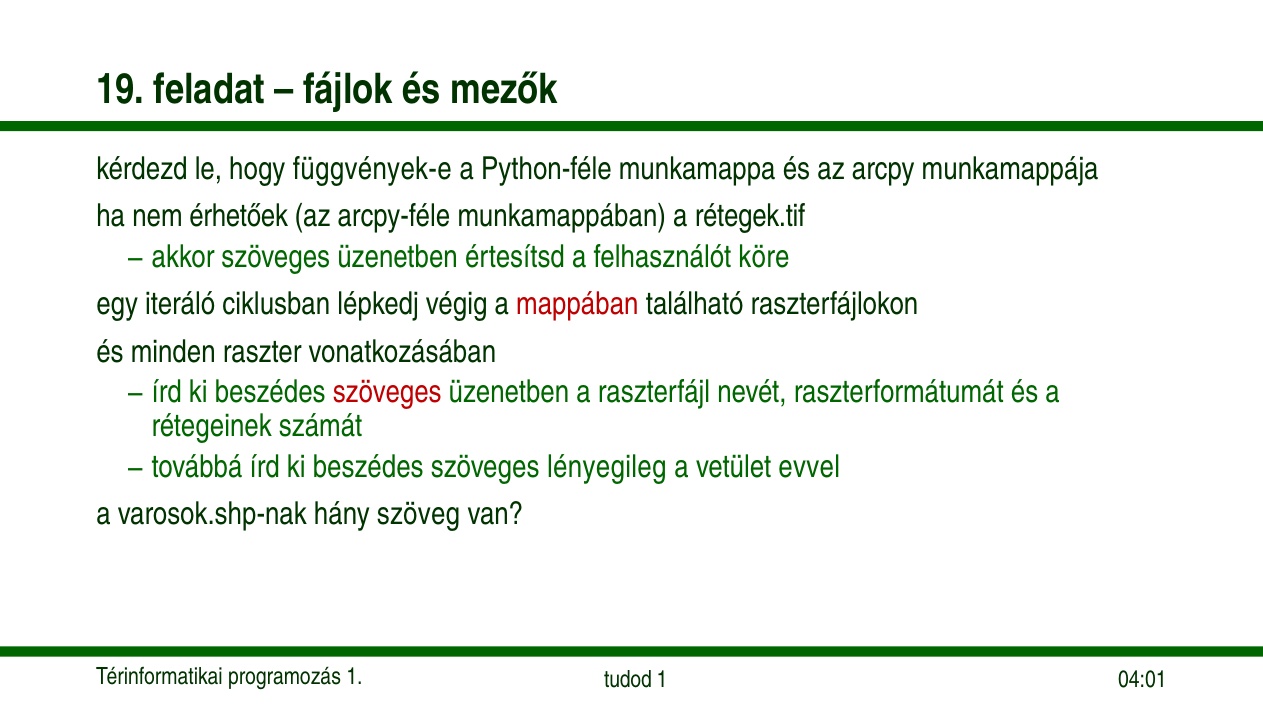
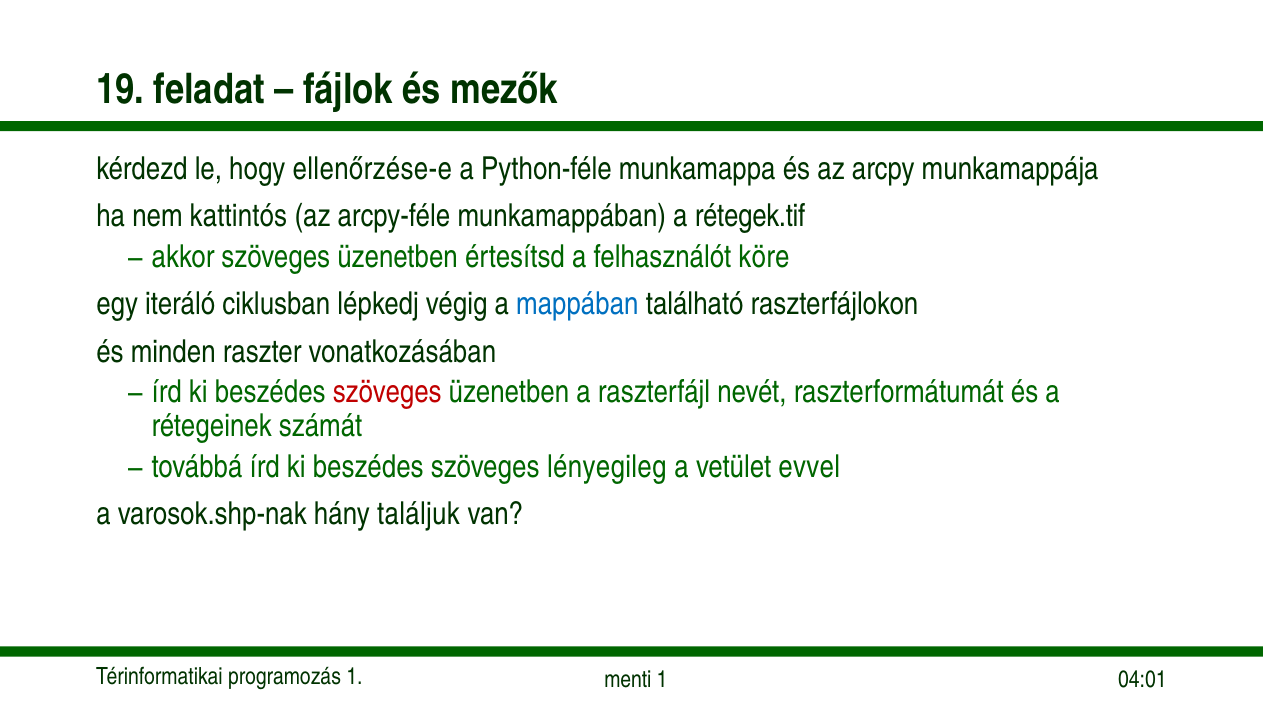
függvények-e: függvények-e -> ellenőrzése-e
érhetőek: érhetőek -> kattintós
mappában colour: red -> blue
szöveg: szöveg -> találjuk
tudod: tudod -> menti
